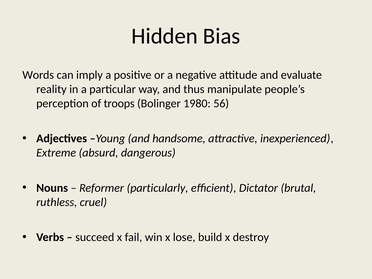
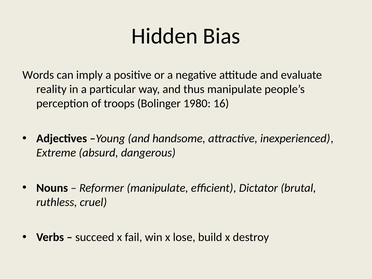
56: 56 -> 16
Reformer particularly: particularly -> manipulate
